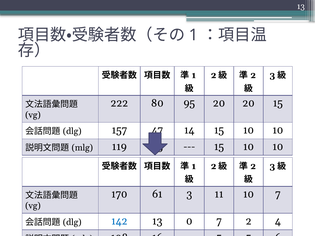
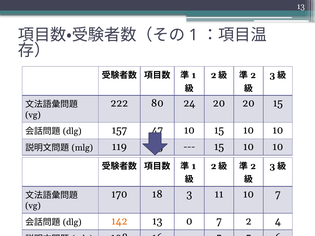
95: 95 -> 24
14 at (189, 130): 14 -> 10
61: 61 -> 18
142 colour: blue -> orange
